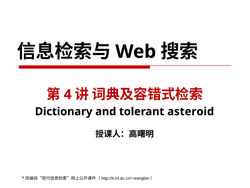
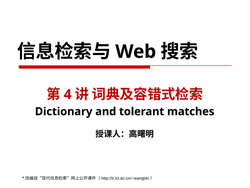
asteroid: asteroid -> matches
